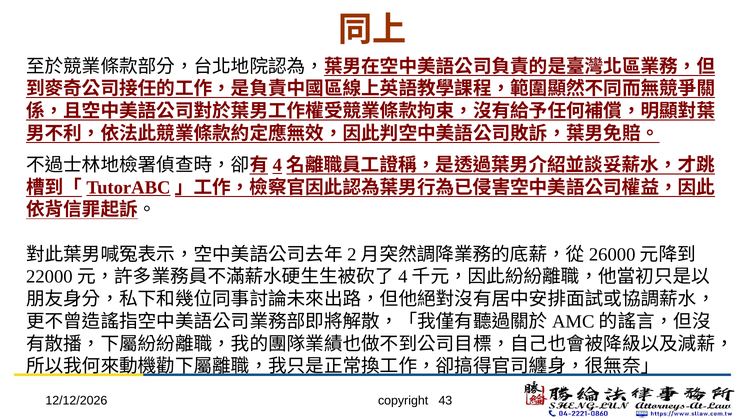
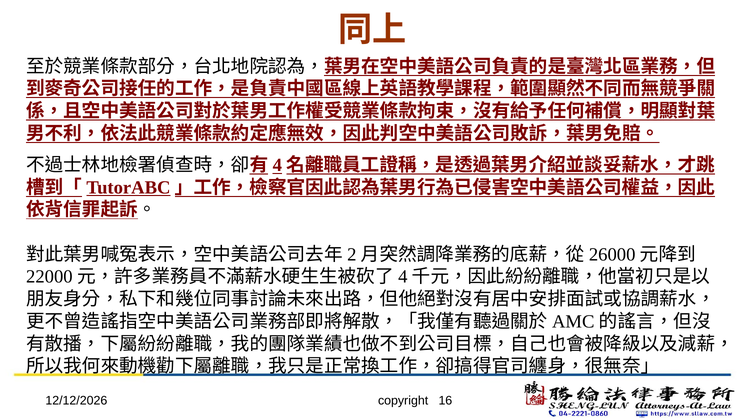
43: 43 -> 16
